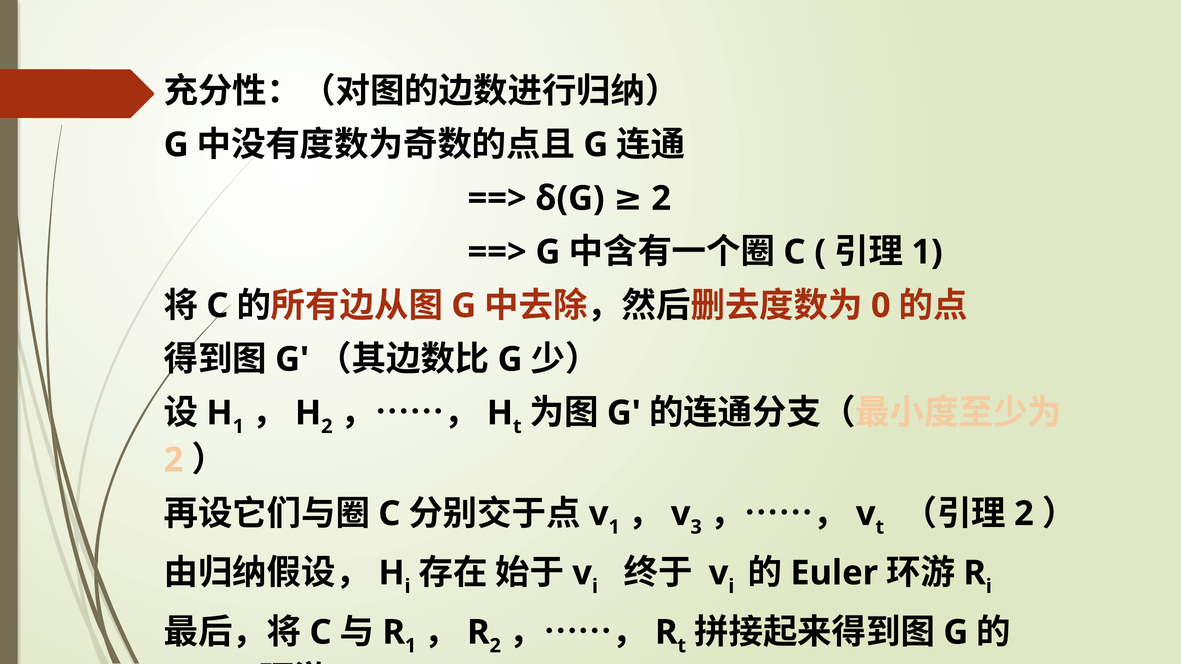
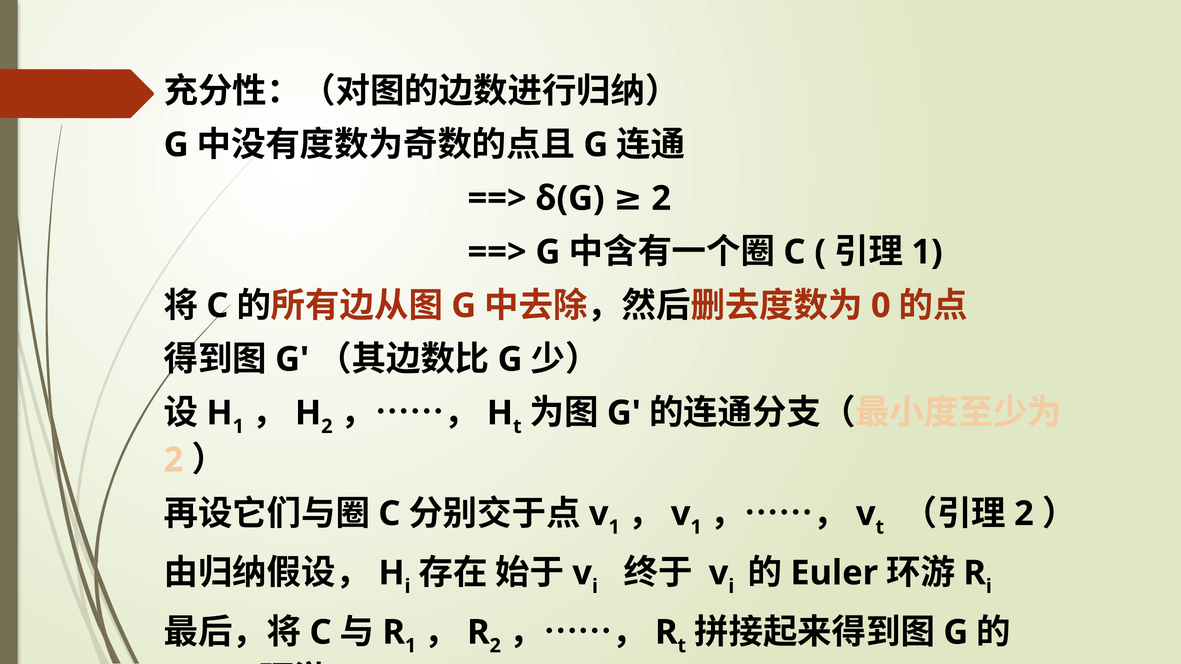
3 at (696, 527): 3 -> 1
